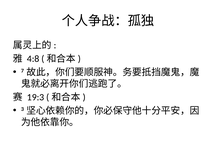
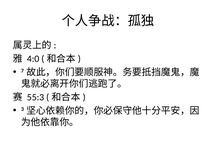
4:8: 4:8 -> 4:0
19:3: 19:3 -> 55:3
